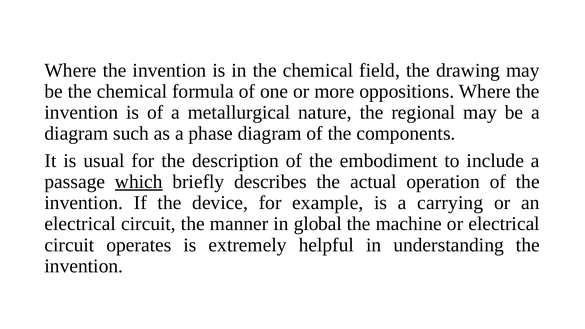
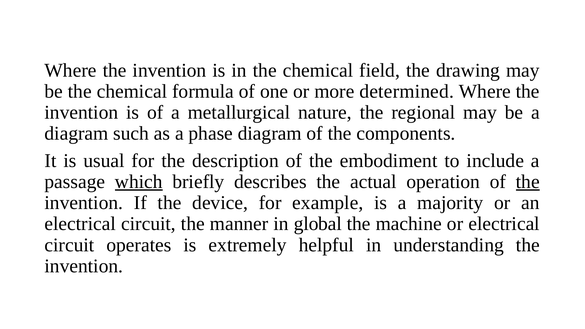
oppositions: oppositions -> determined
the at (528, 182) underline: none -> present
carrying: carrying -> majority
